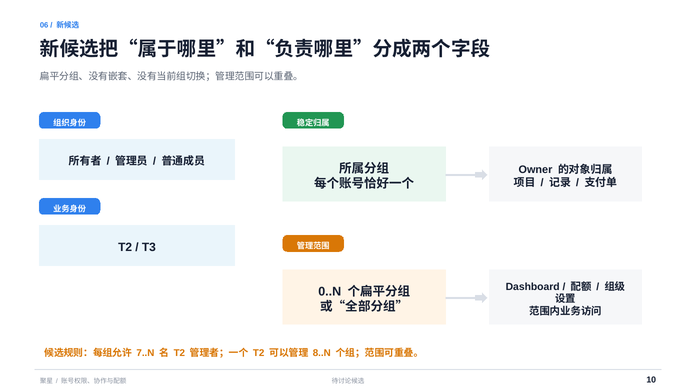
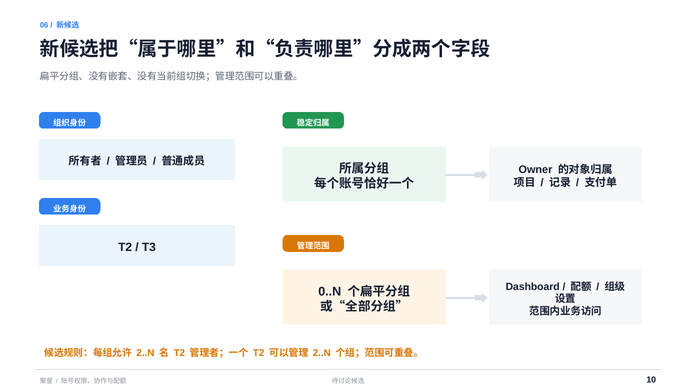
7..N at (145, 353): 7..N -> 2..N
8..N at (322, 353): 8..N -> 2..N
